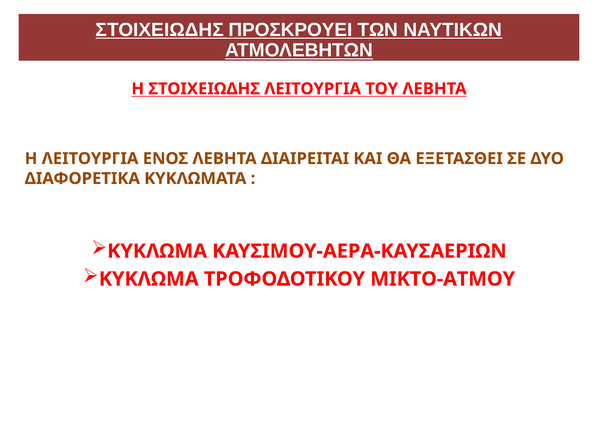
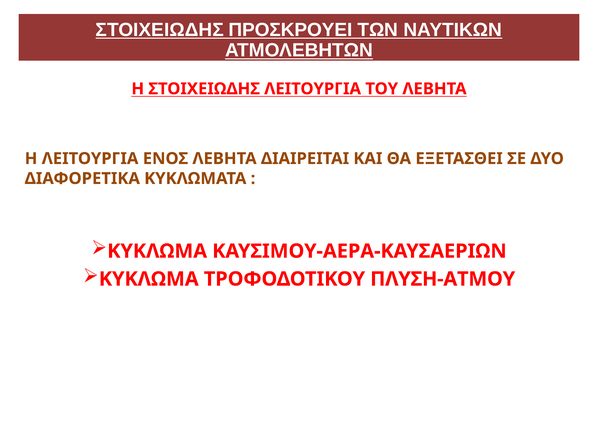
ΜΙΚΤΟ-ΑΤΜΟΥ: ΜΙΚΤΟ-ΑΤΜΟΥ -> ΠΛΥΣΗ-ΑΤΜΟΥ
